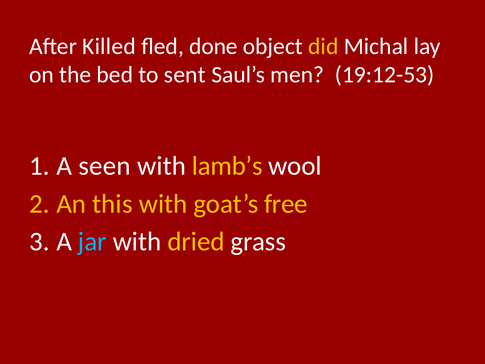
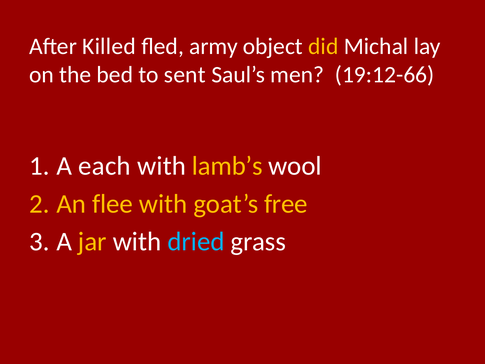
done: done -> army
19:12-53: 19:12-53 -> 19:12-66
seen: seen -> each
this: this -> flee
jar colour: light blue -> yellow
dried colour: yellow -> light blue
